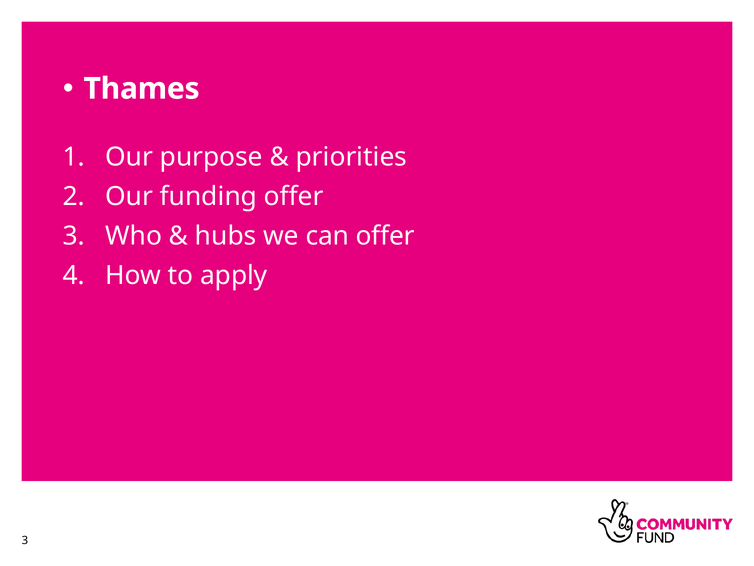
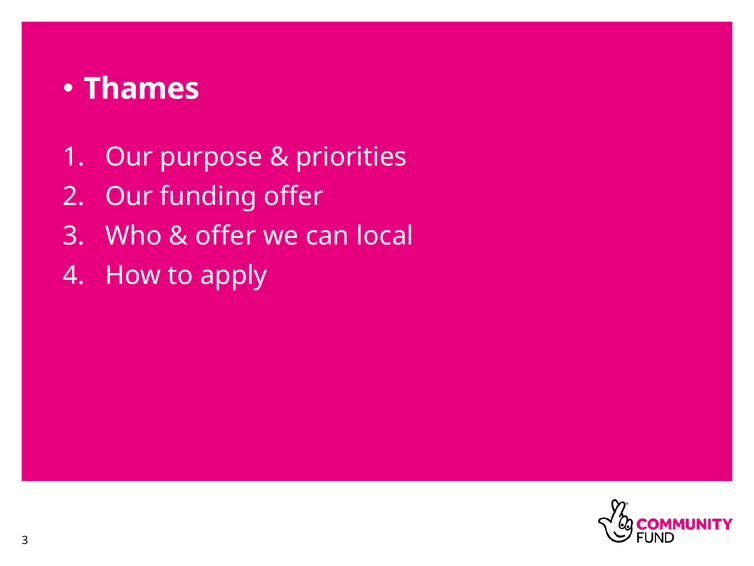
hubs at (226, 236): hubs -> offer
can offer: offer -> local
